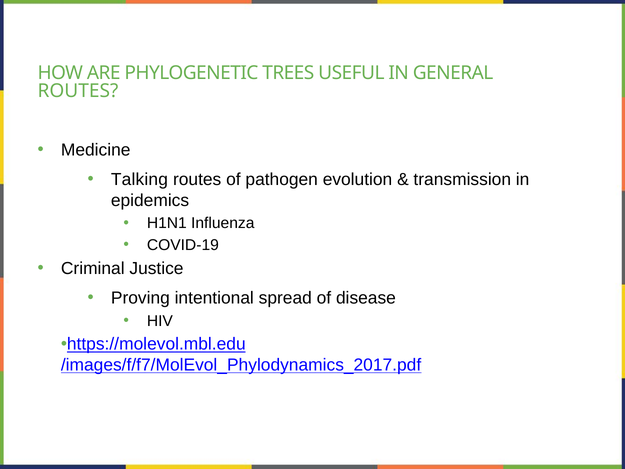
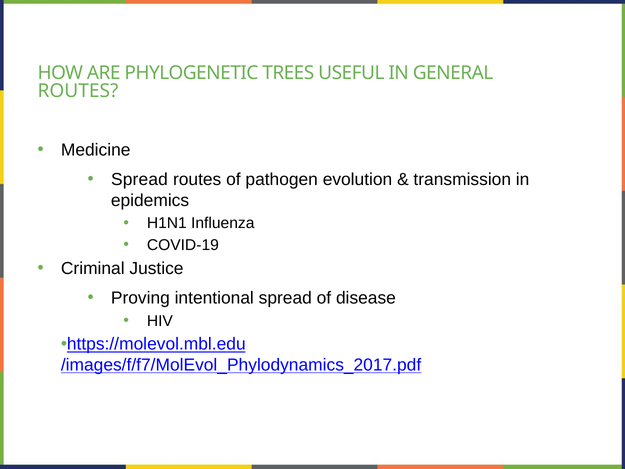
Talking at (139, 179): Talking -> Spread
